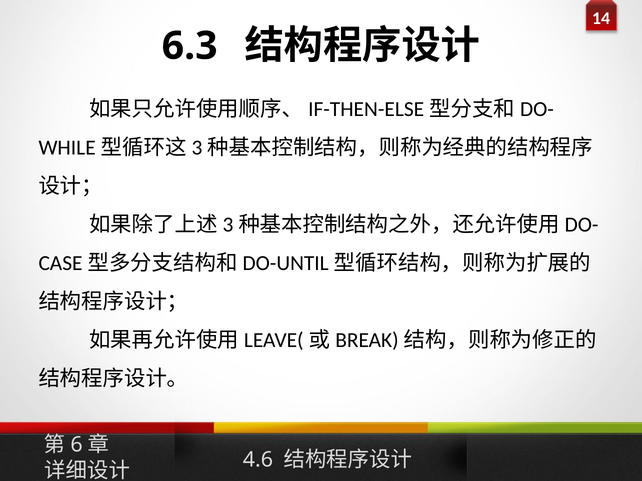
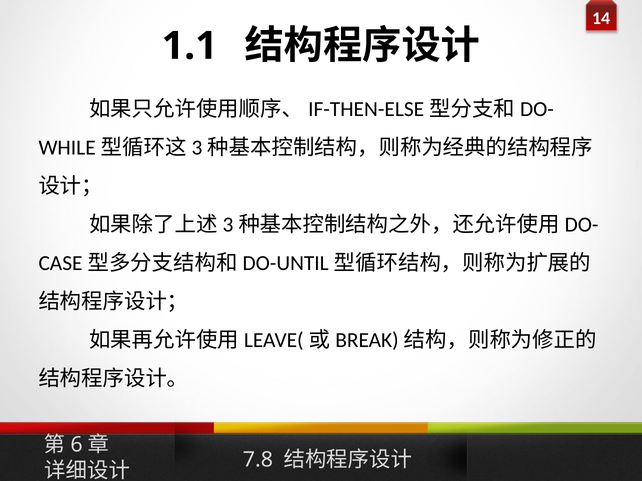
6.3: 6.3 -> 1.1
4.6: 4.6 -> 7.8
